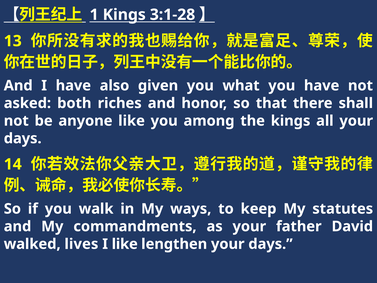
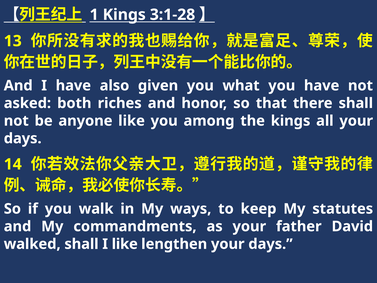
walked lives: lives -> shall
